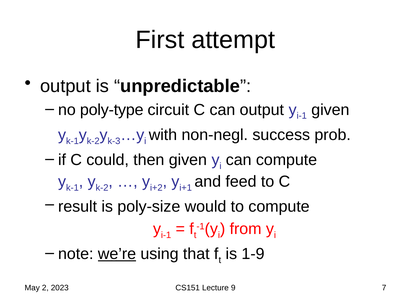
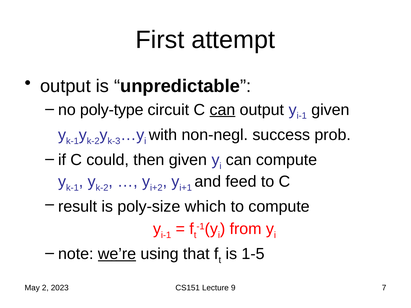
can at (222, 110) underline: none -> present
would: would -> which
1-9: 1-9 -> 1-5
